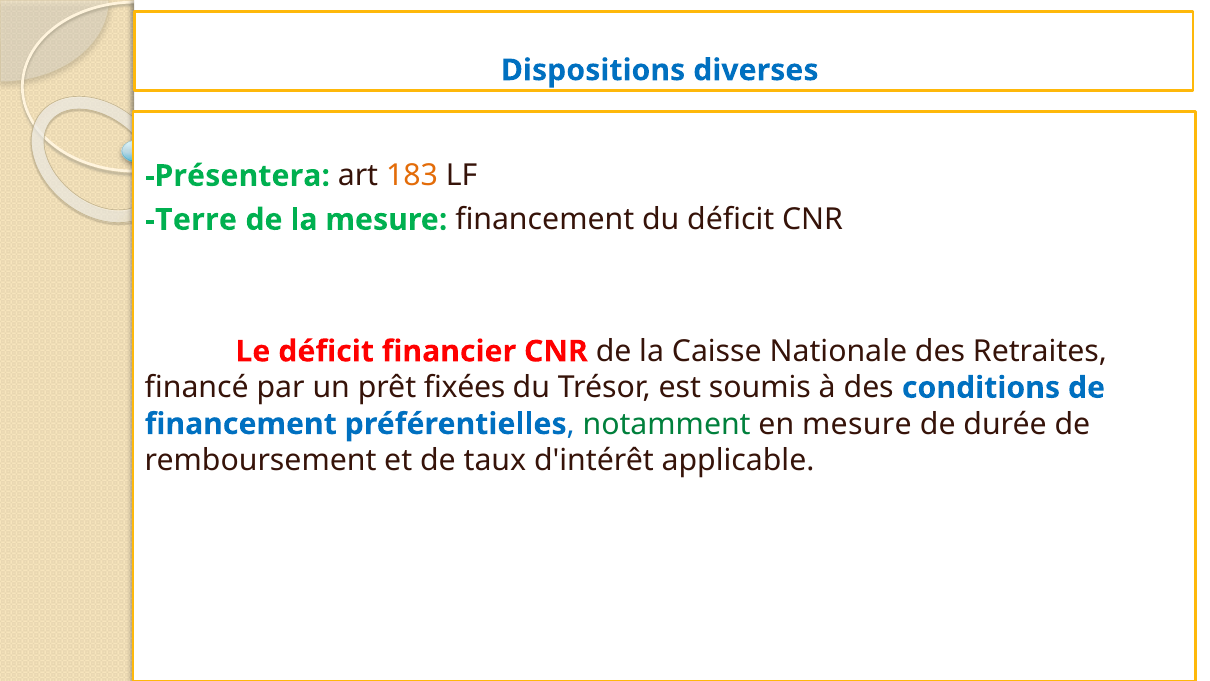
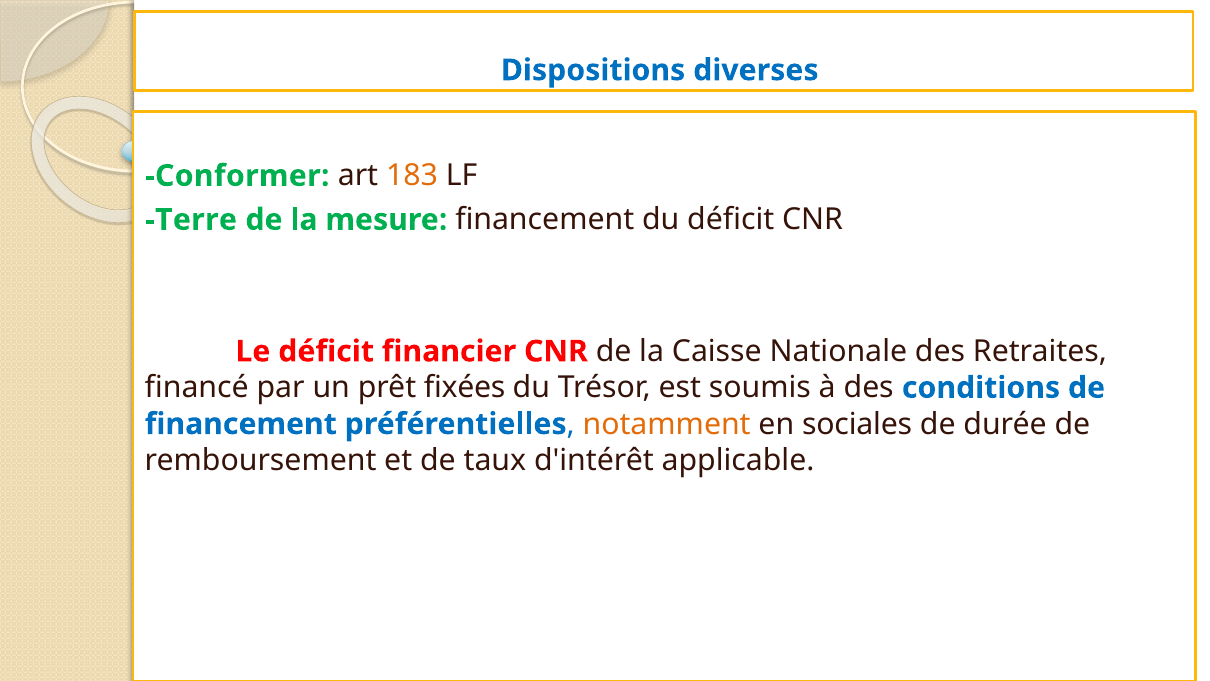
Présentera: Présentera -> Conformer
notamment colour: green -> orange
en mesure: mesure -> sociales
